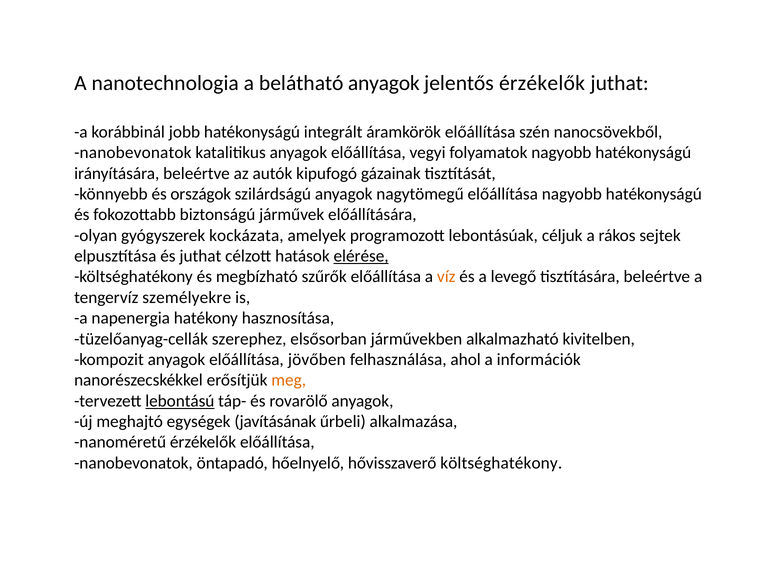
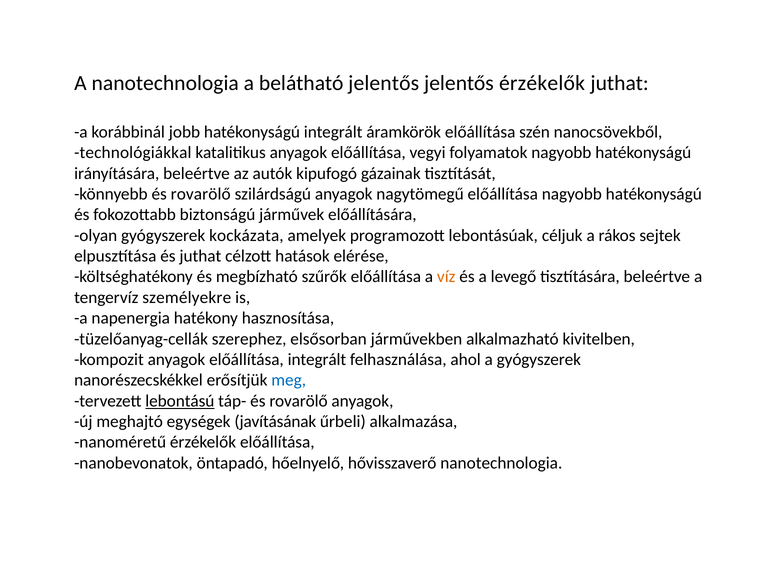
belátható anyagok: anyagok -> jelentős
nanobevonatok at (133, 153): nanobevonatok -> technológiákkal
könnyebb és országok: országok -> rovarölő
elérése underline: present -> none
előállítása jövőben: jövőben -> integrált
a információk: információk -> gyógyszerek
meg colour: orange -> blue
hővisszaverő költséghatékony: költséghatékony -> nanotechnologia
